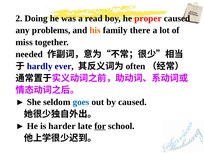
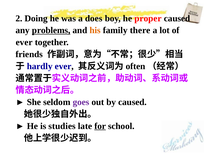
read: read -> does
problems underline: none -> present
miss at (24, 42): miss -> ever
needed: needed -> friends
goes colour: blue -> purple
harder: harder -> studies
